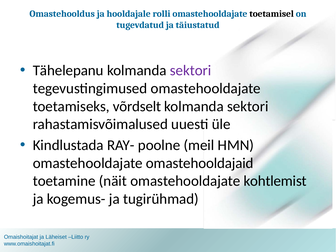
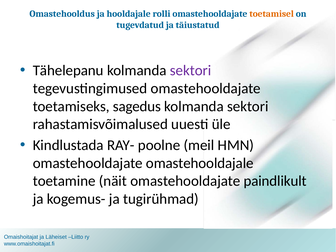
toetamisel colour: black -> orange
võrdselt: võrdselt -> sagedus
omastehooldajaid: omastehooldajaid -> omastehooldajale
kohtlemist: kohtlemist -> paindlikult
